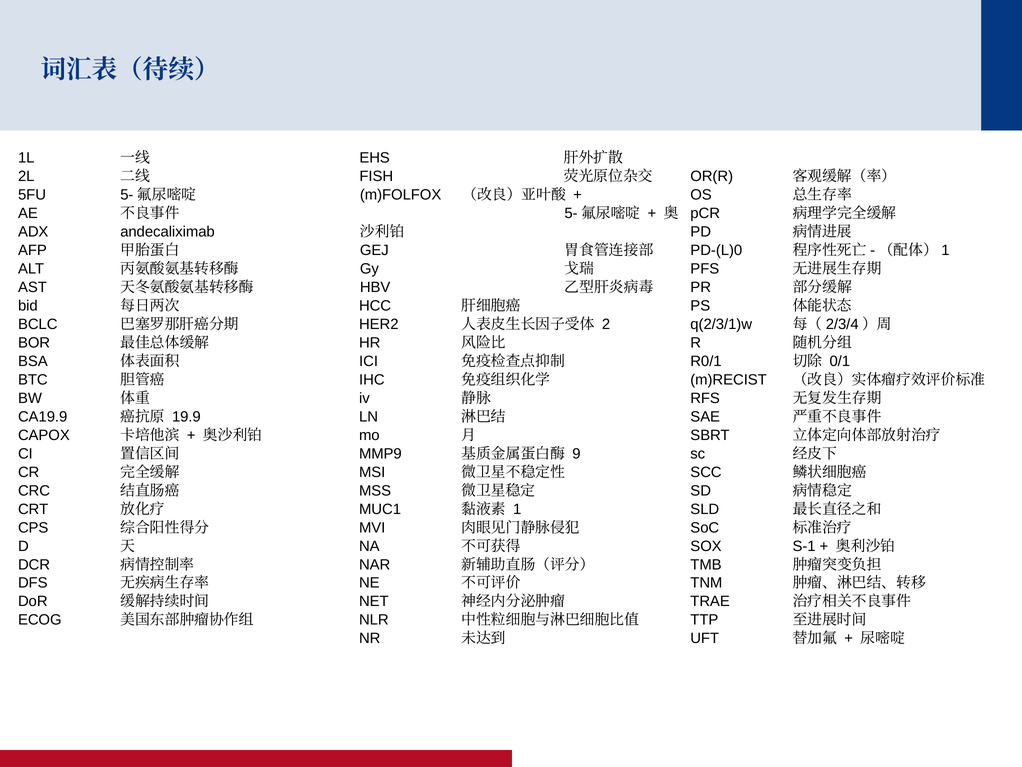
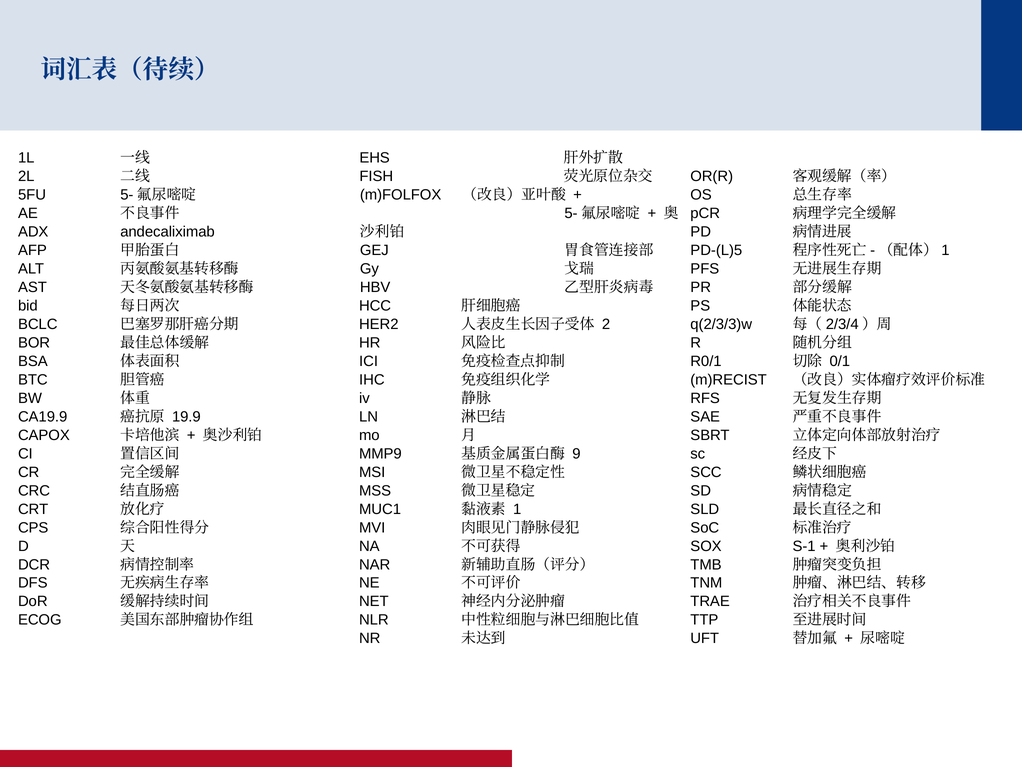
PD-(L)0: PD-(L)0 -> PD-(L)5
q(2/3/1)w: q(2/3/1)w -> q(2/3/3)w
